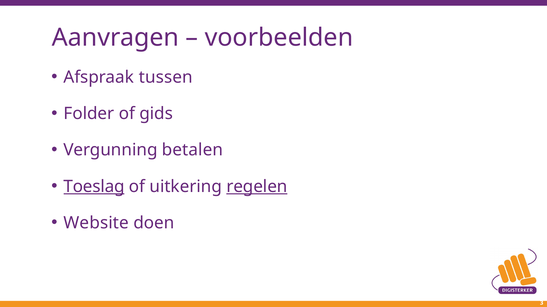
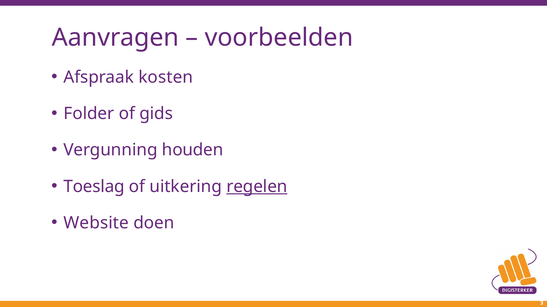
tussen: tussen -> kosten
betalen: betalen -> houden
Toeslag underline: present -> none
